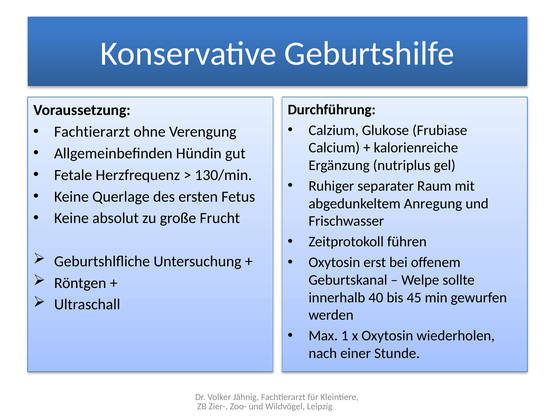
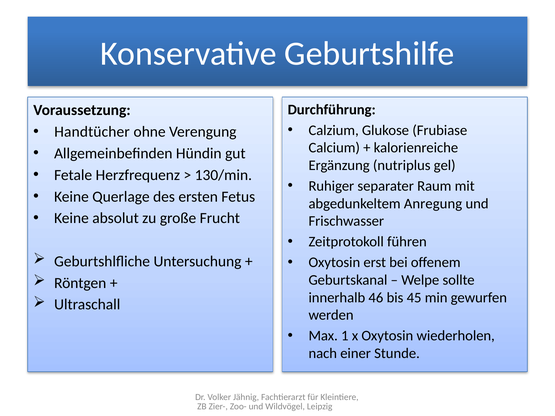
Fachtierarzt at (92, 132): Fachtierarzt -> Handtücher
40: 40 -> 46
